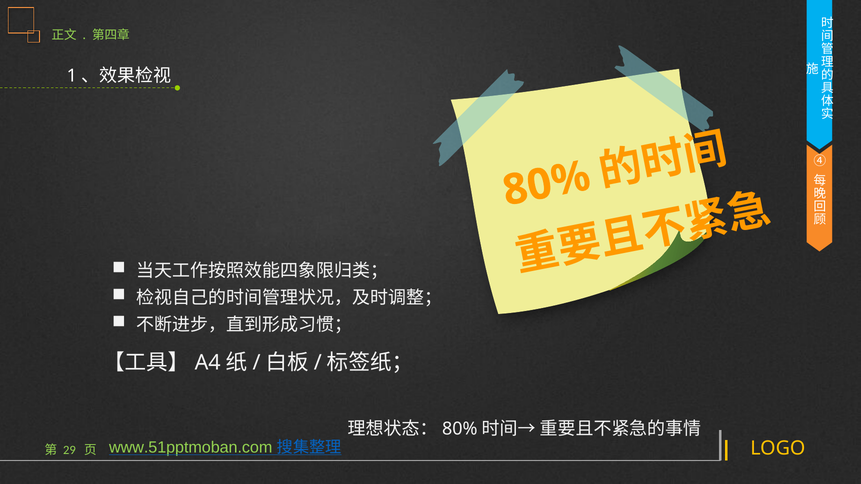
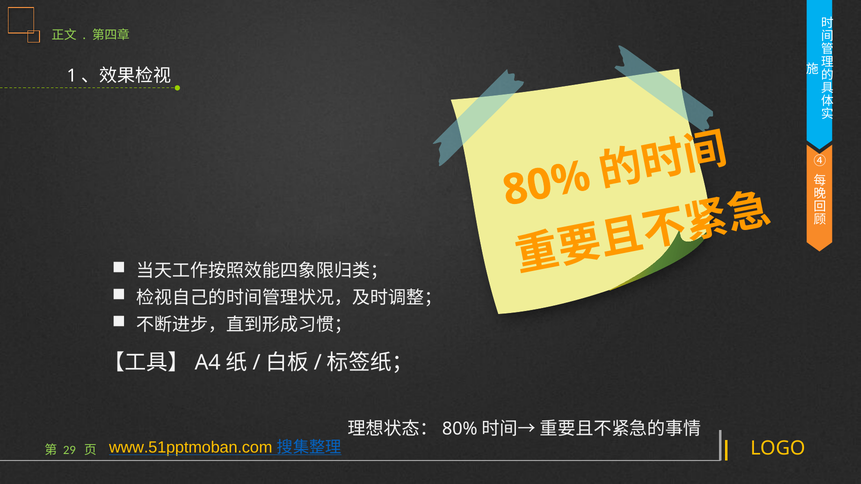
www.51pptmoban.com colour: light green -> yellow
